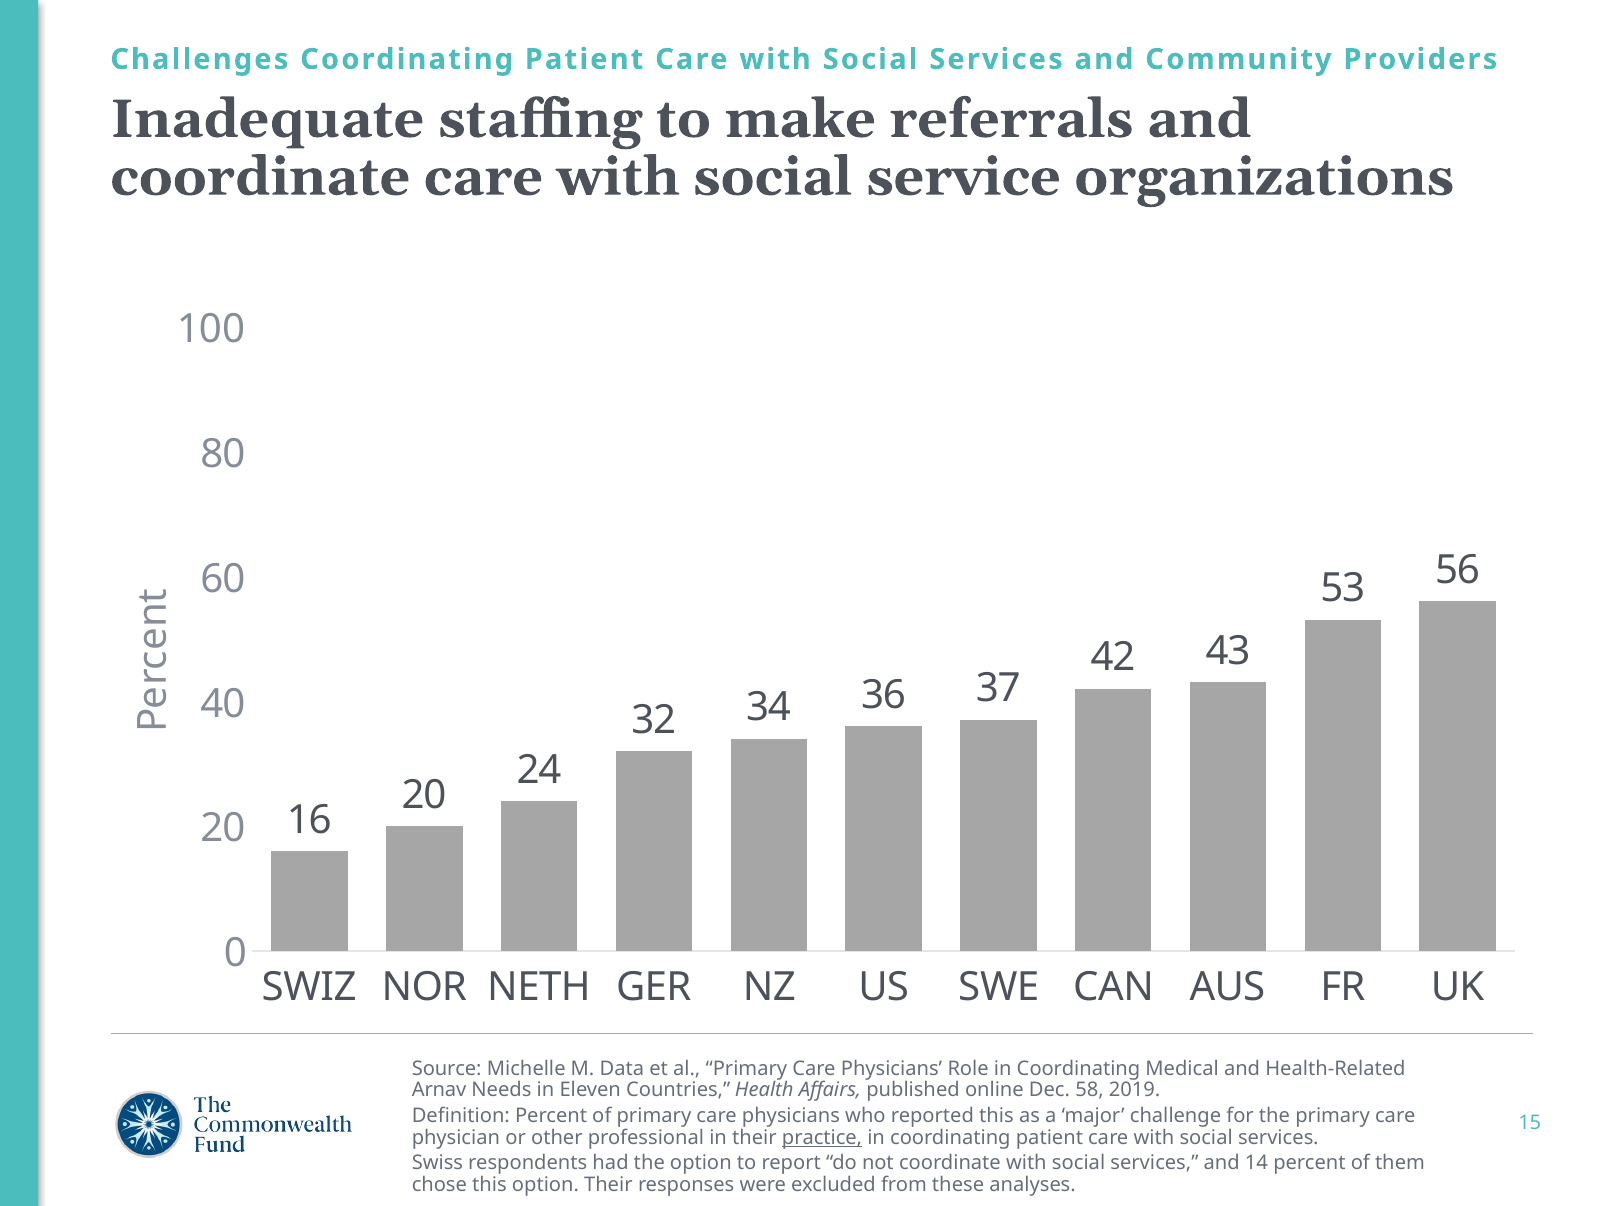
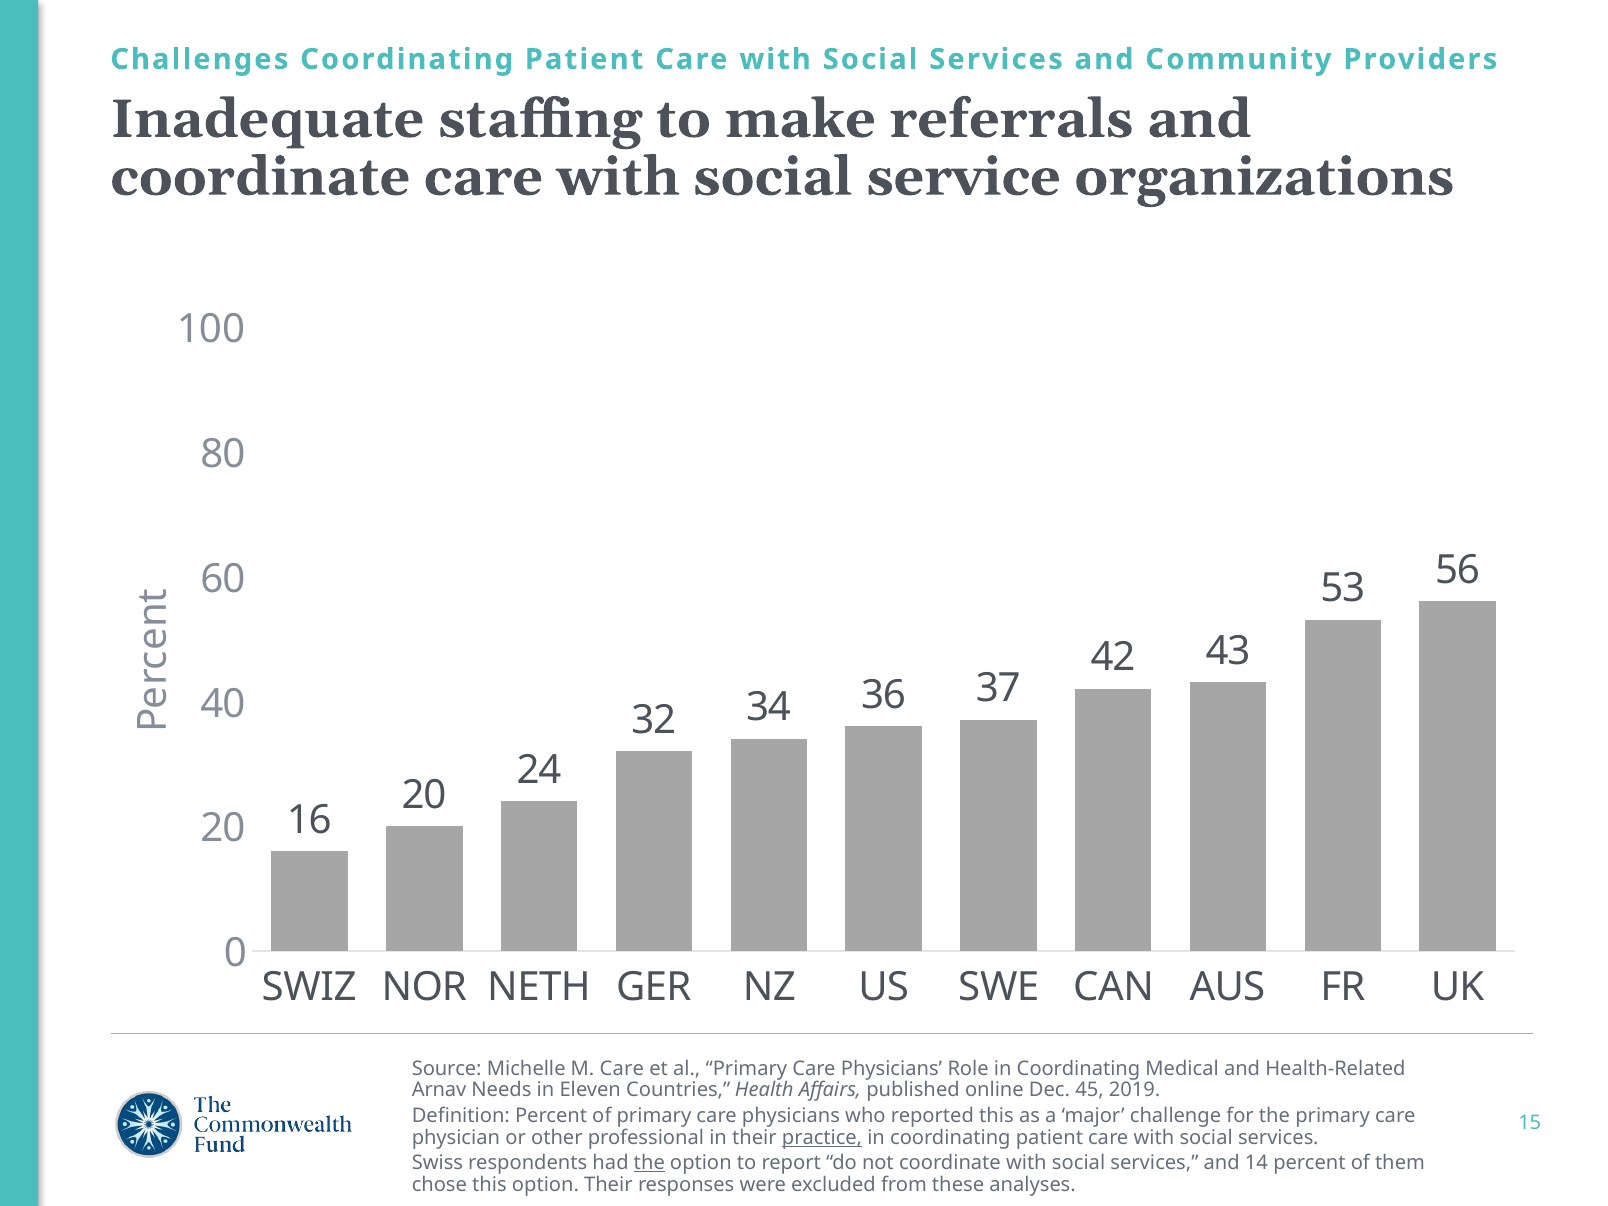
M Data: Data -> Care
58: 58 -> 45
the at (649, 1163) underline: none -> present
